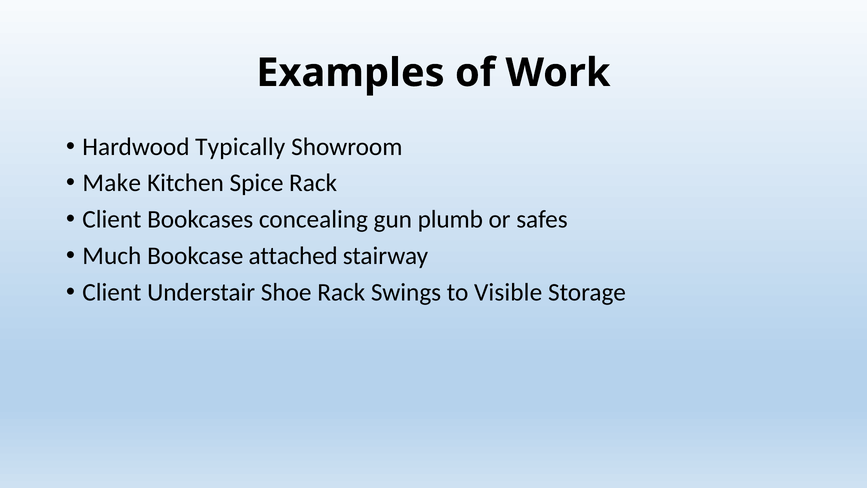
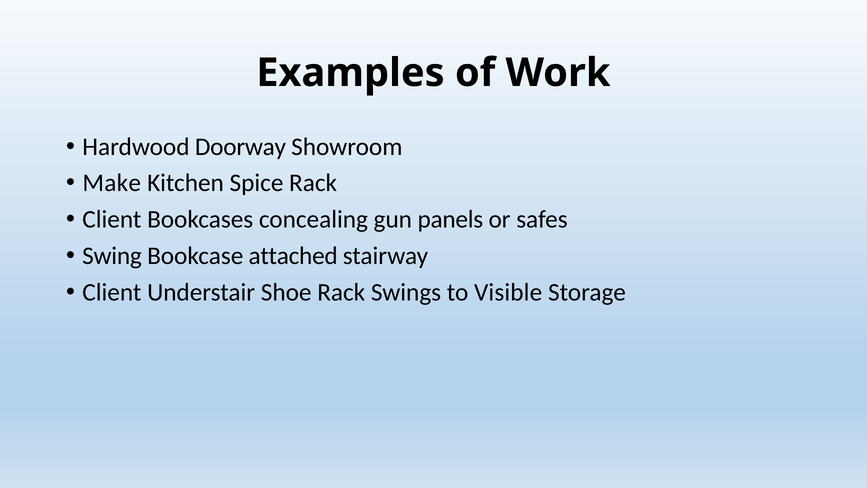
Typically: Typically -> Doorway
plumb: plumb -> panels
Much: Much -> Swing
